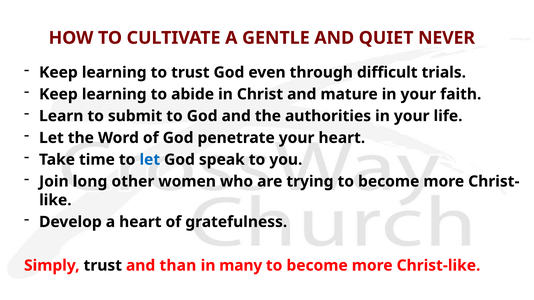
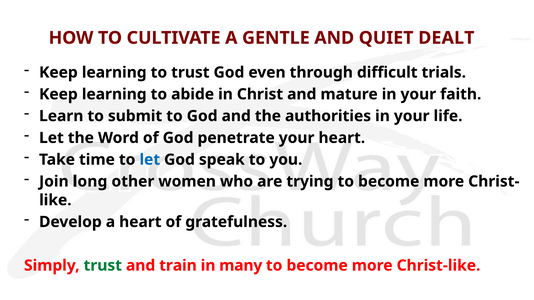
NEVER: NEVER -> DEALT
trust at (103, 266) colour: black -> green
than: than -> train
